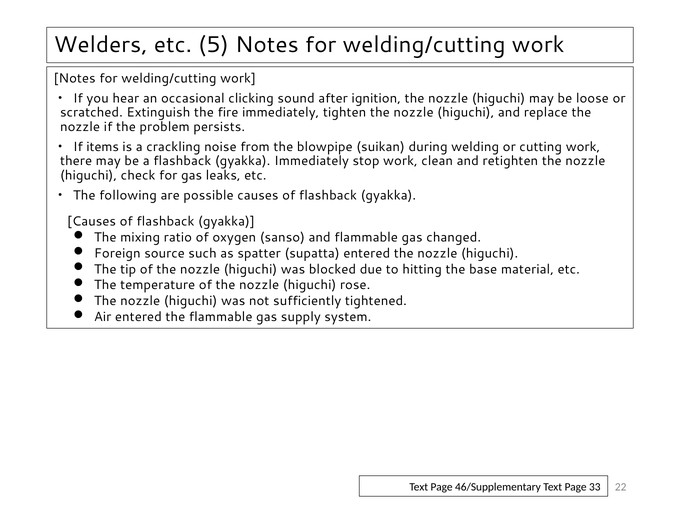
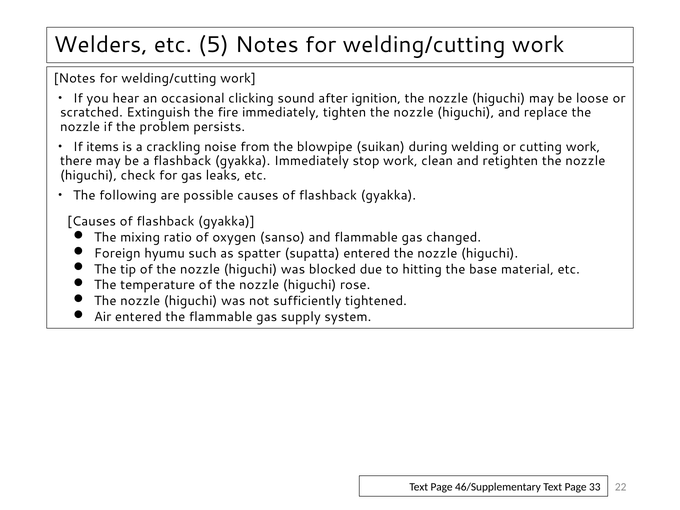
source: source -> hyumu
